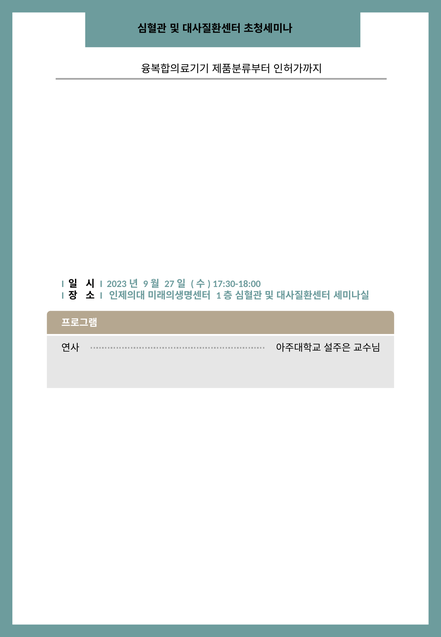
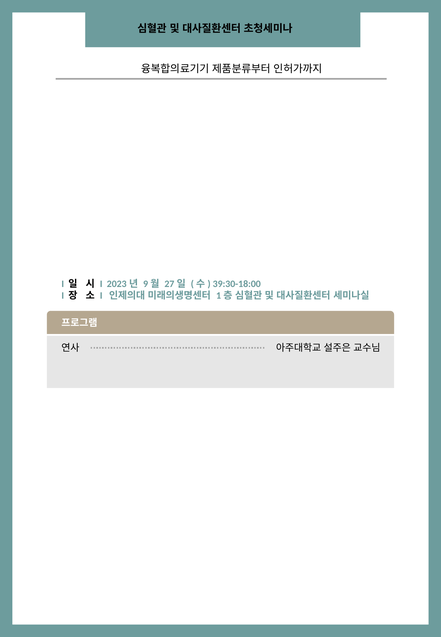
17:30-18:00: 17:30-18:00 -> 39:30-18:00
